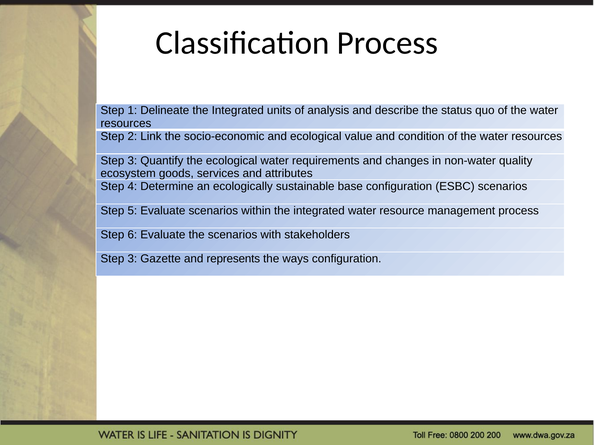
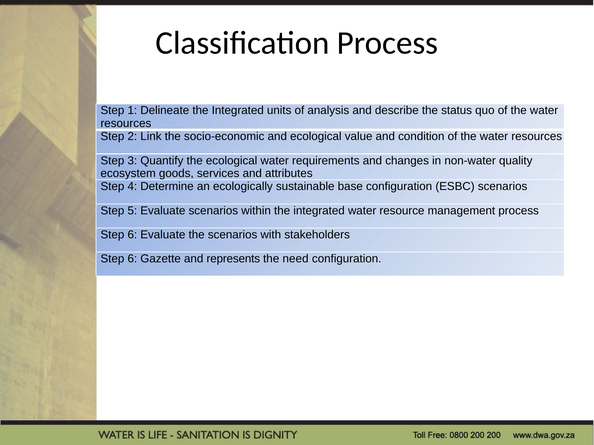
3 at (132, 259): 3 -> 6
ways: ways -> need
